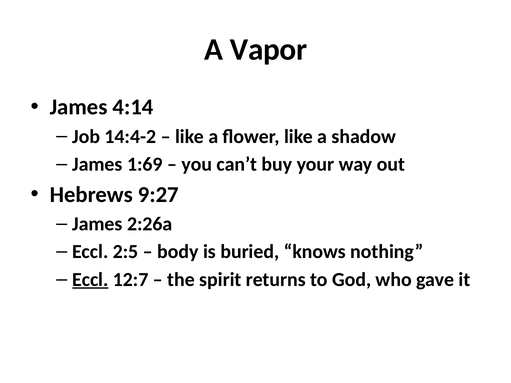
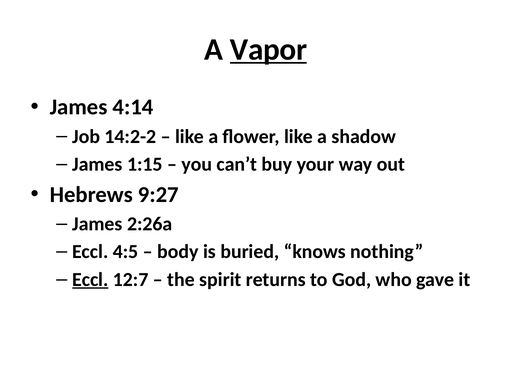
Vapor underline: none -> present
14:4-2: 14:4-2 -> 14:2-2
1:69: 1:69 -> 1:15
2:5: 2:5 -> 4:5
